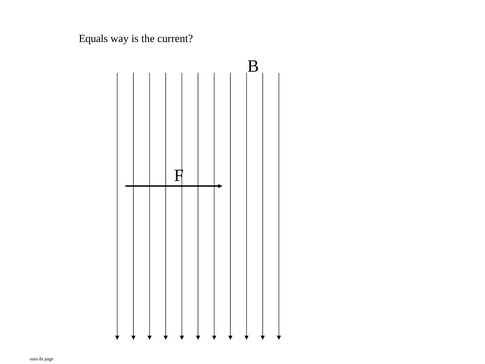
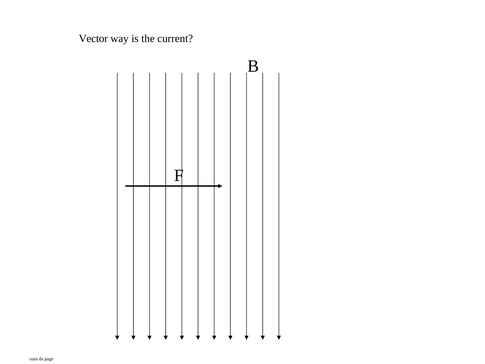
Equals: Equals -> Vector
